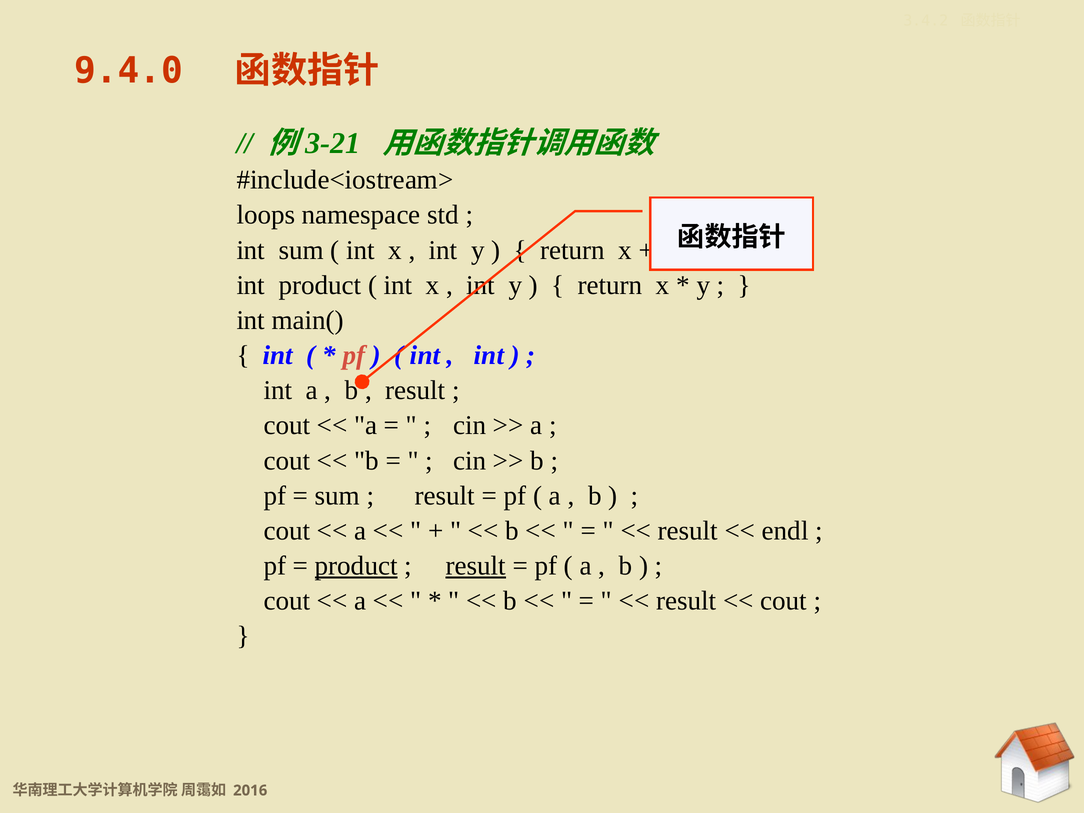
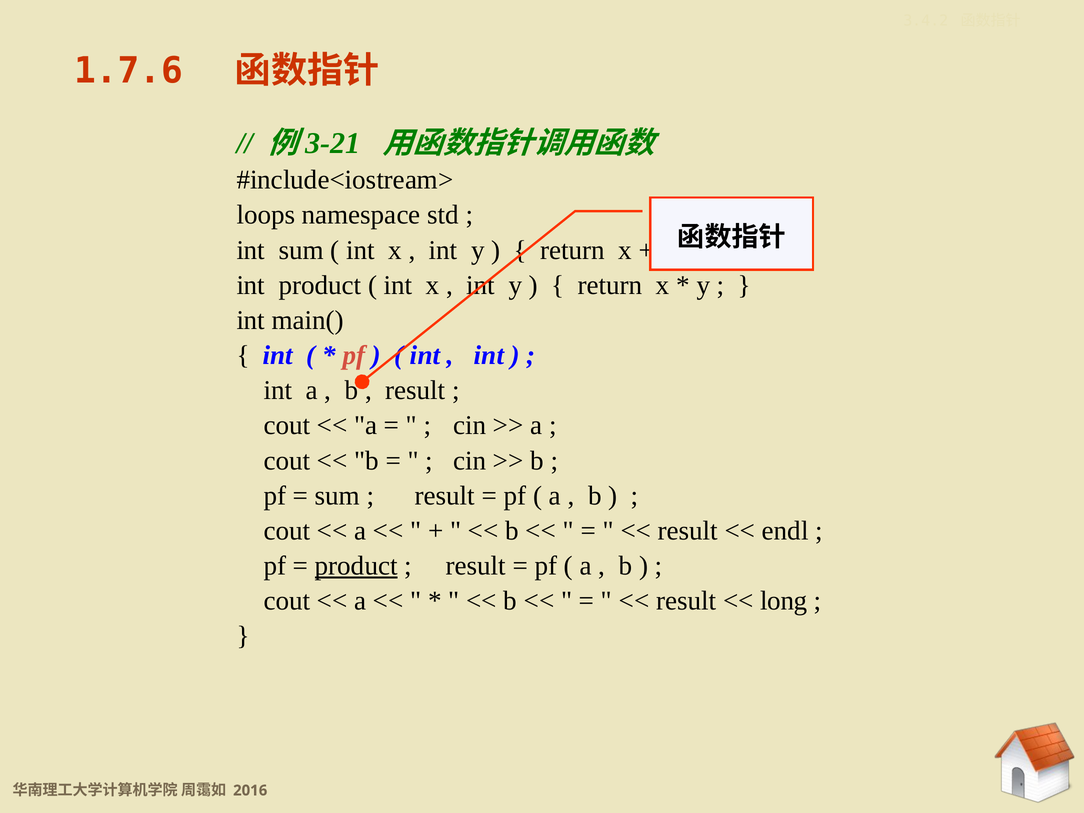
9.4.0: 9.4.0 -> 1.7.6
result at (476, 566) underline: present -> none
cout at (784, 601): cout -> long
